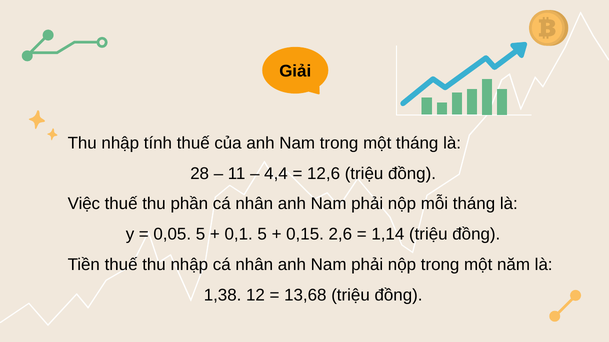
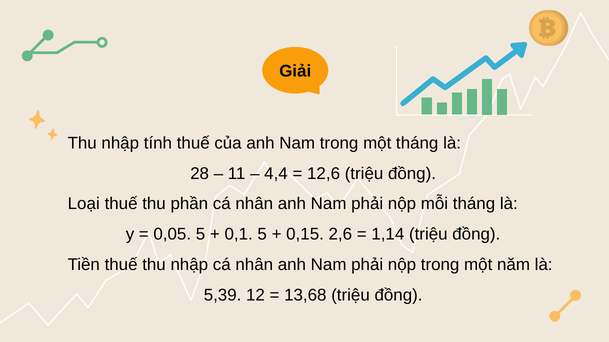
Việc: Việc -> Loại
1,38: 1,38 -> 5,39
